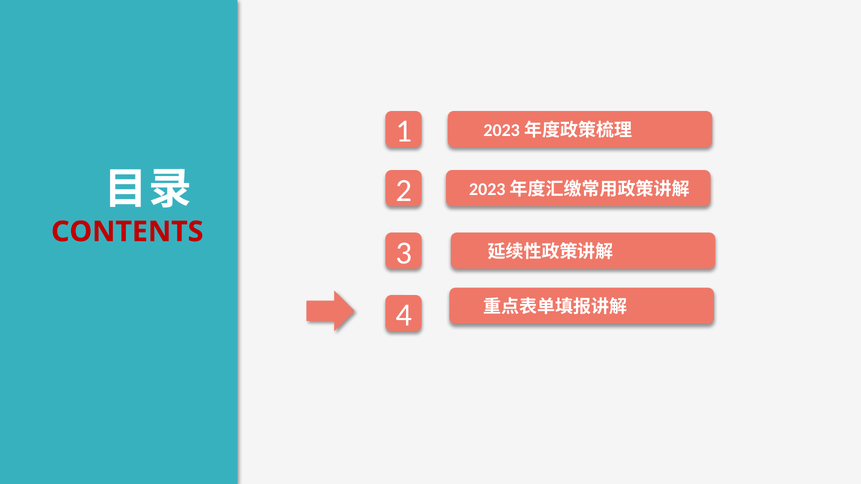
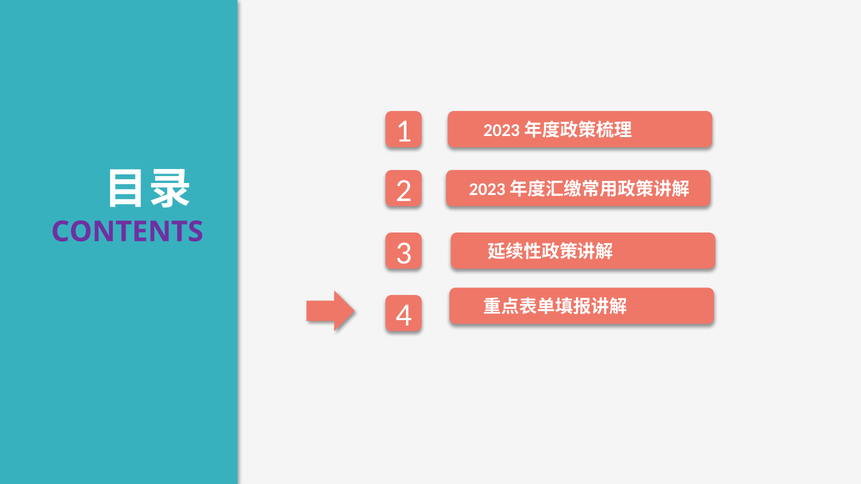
CONTENTS colour: red -> purple
